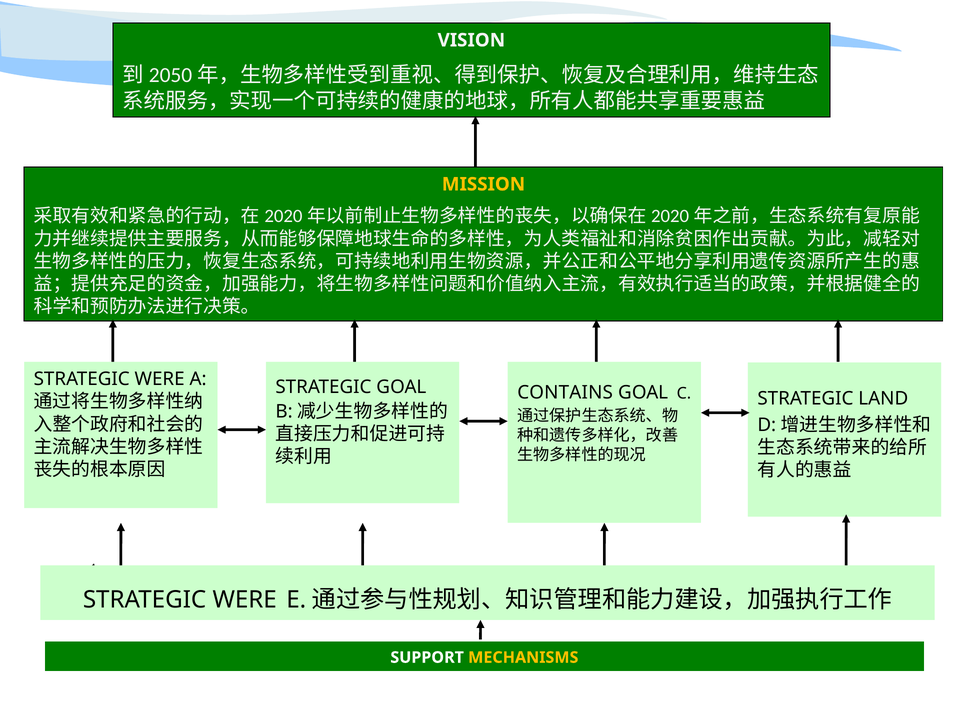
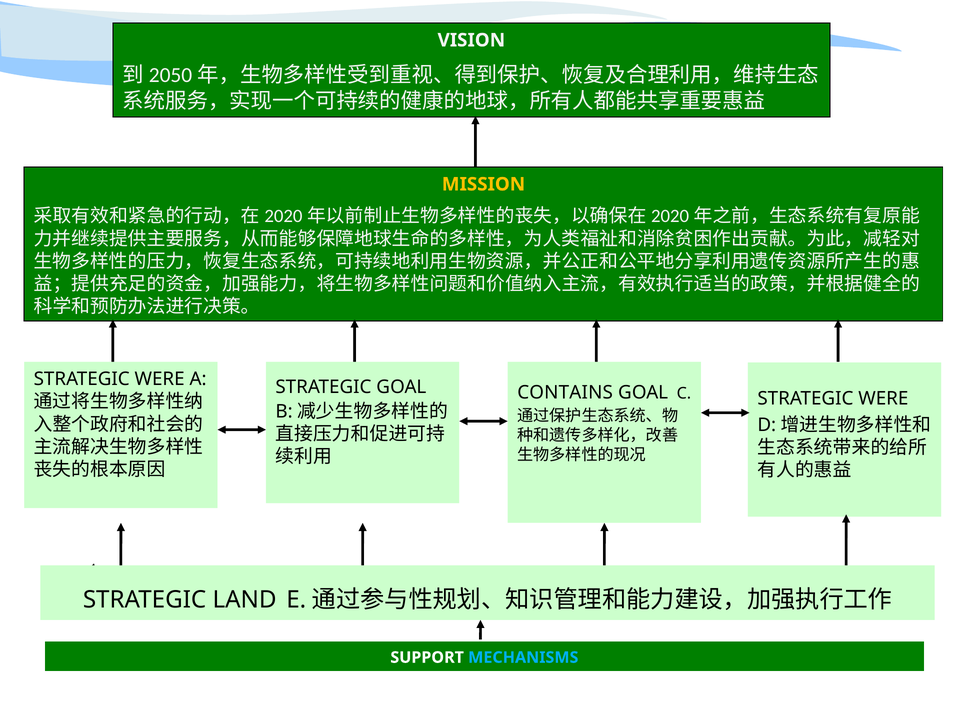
LAND at (883, 399): LAND -> WERE
WERE at (245, 600): WERE -> LAND
MECHANISMS colour: yellow -> light blue
